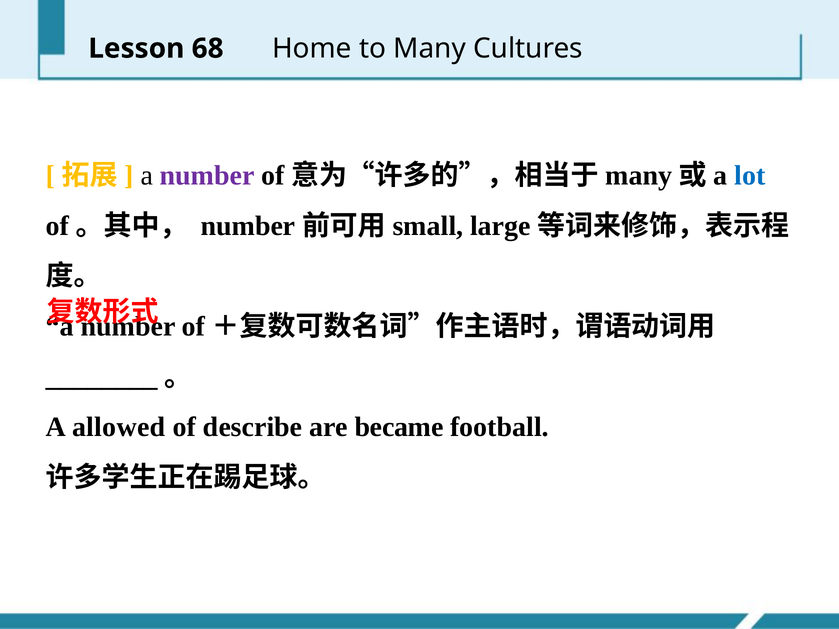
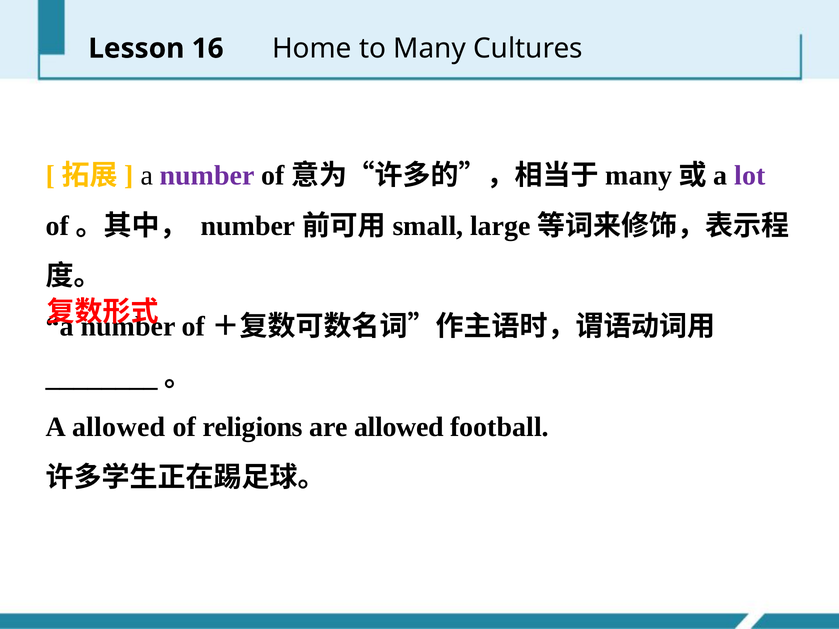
68: 68 -> 16
lot colour: blue -> purple
describe: describe -> religions
are became: became -> allowed
